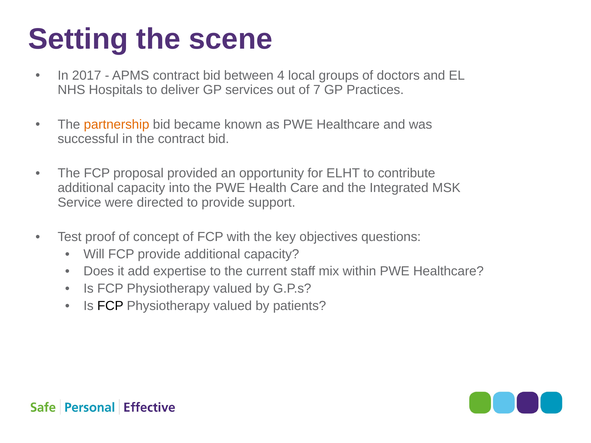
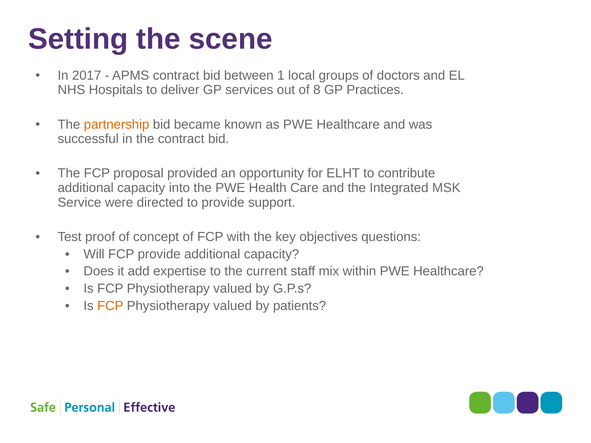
4: 4 -> 1
7: 7 -> 8
FCP at (110, 306) colour: black -> orange
